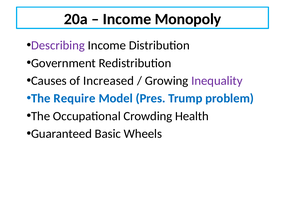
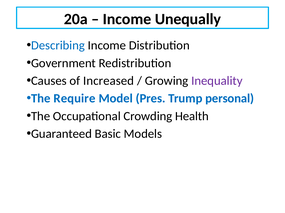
Monopoly: Monopoly -> Unequally
Describing colour: purple -> blue
problem: problem -> personal
Wheels: Wheels -> Models
